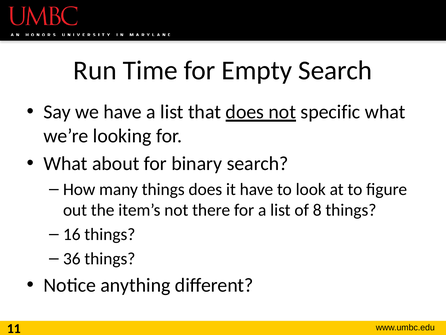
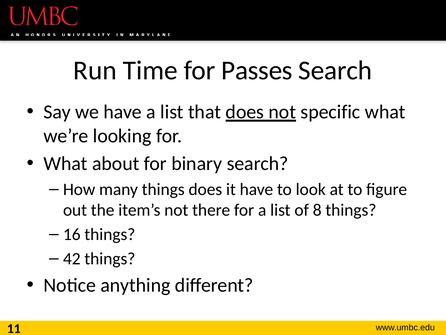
Empty: Empty -> Passes
36: 36 -> 42
